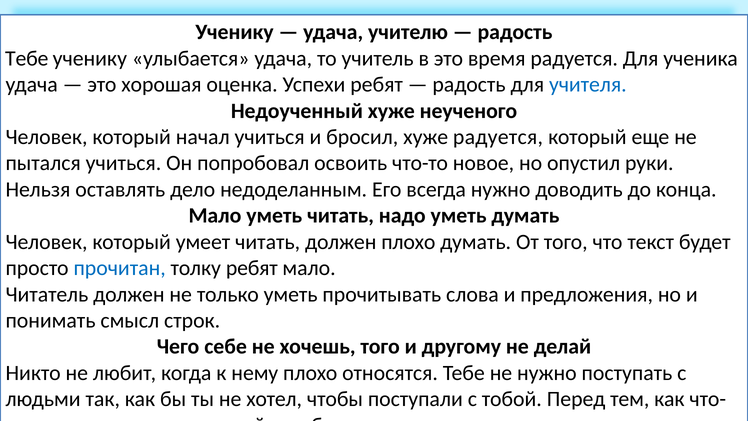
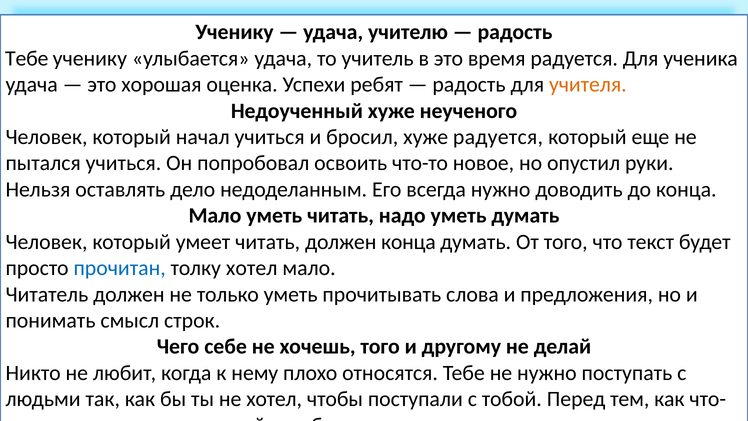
учителя colour: blue -> orange
должен плохо: плохо -> конца
толку ребят: ребят -> хотел
